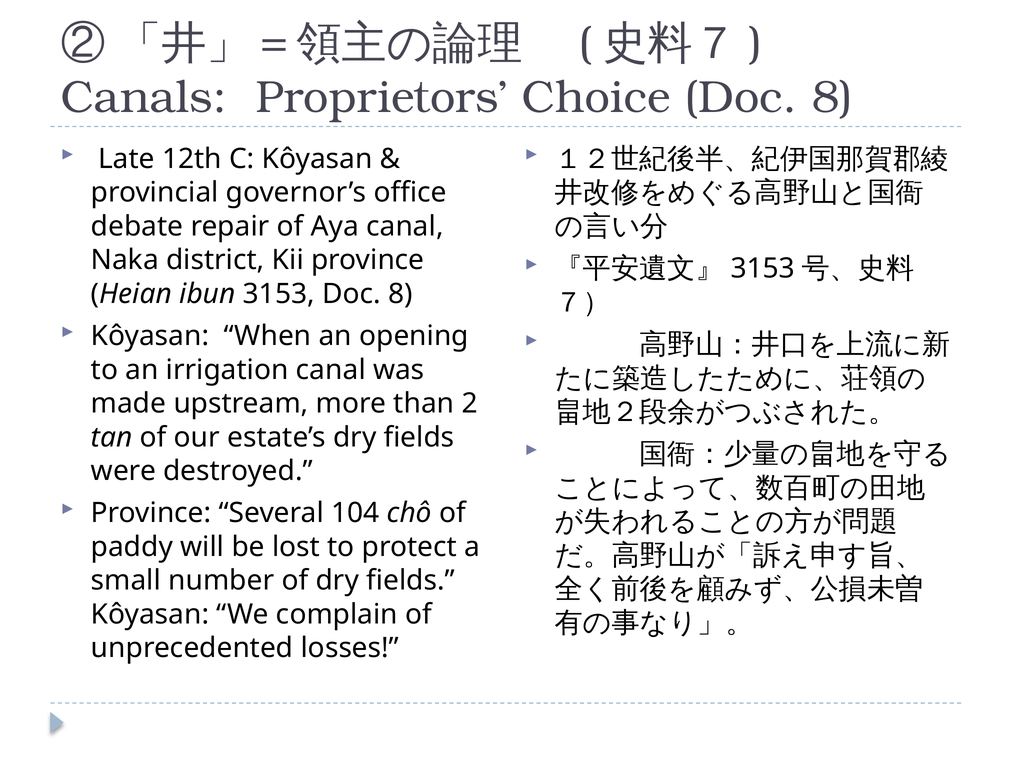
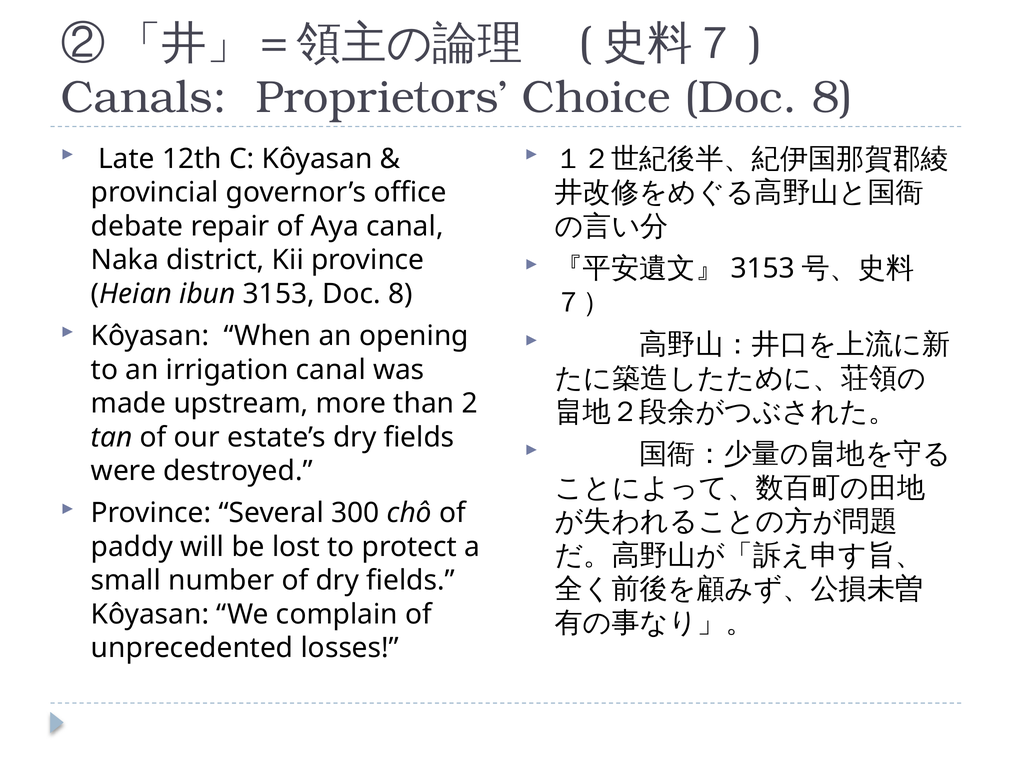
104: 104 -> 300
